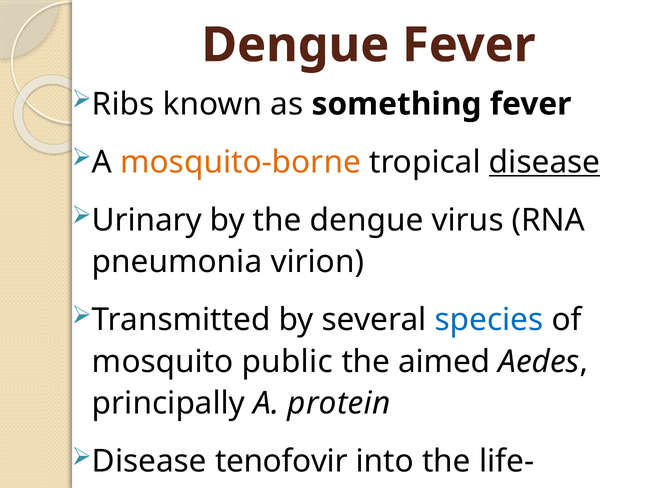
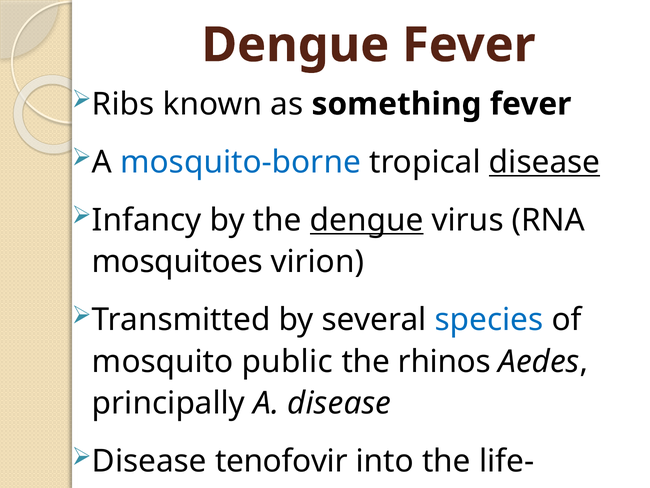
mosquito-borne colour: orange -> blue
Urinary: Urinary -> Infancy
dengue at (367, 220) underline: none -> present
pneumonia: pneumonia -> mosquitoes
aimed: aimed -> rhinos
A protein: protein -> disease
